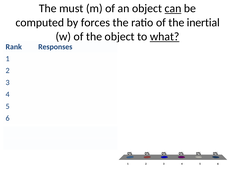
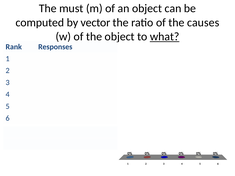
can underline: present -> none
forces: forces -> vector
inertial: inertial -> causes
